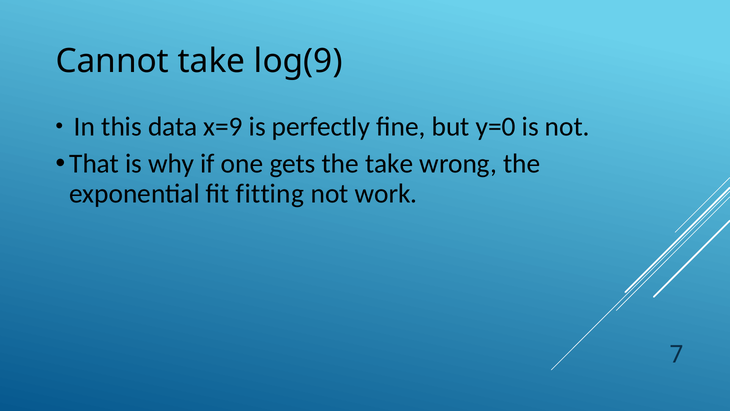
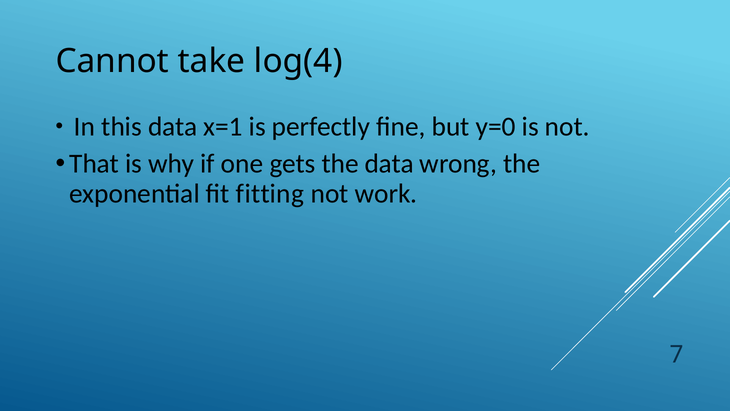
log(9: log(9 -> log(4
x=9: x=9 -> x=1
the take: take -> data
